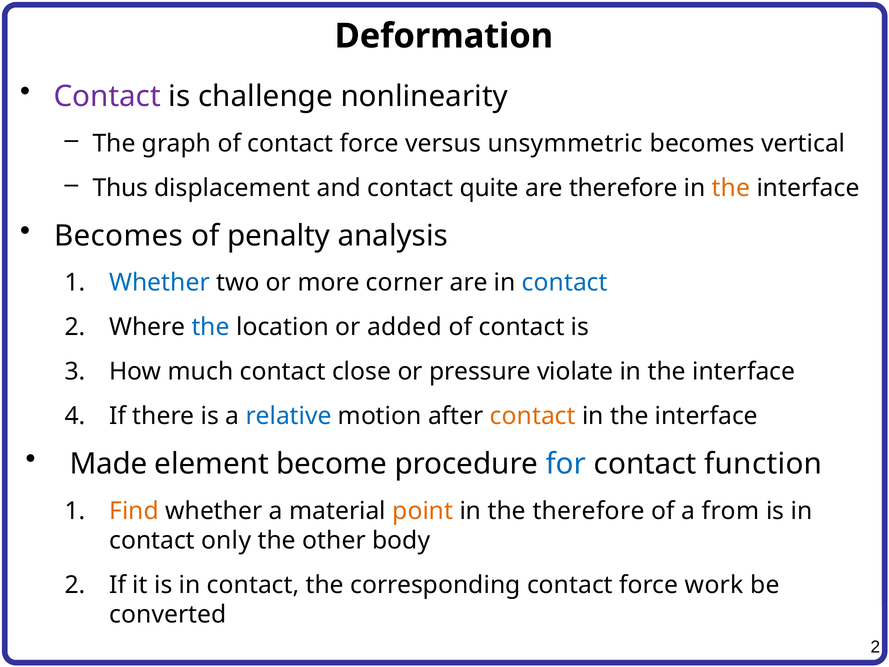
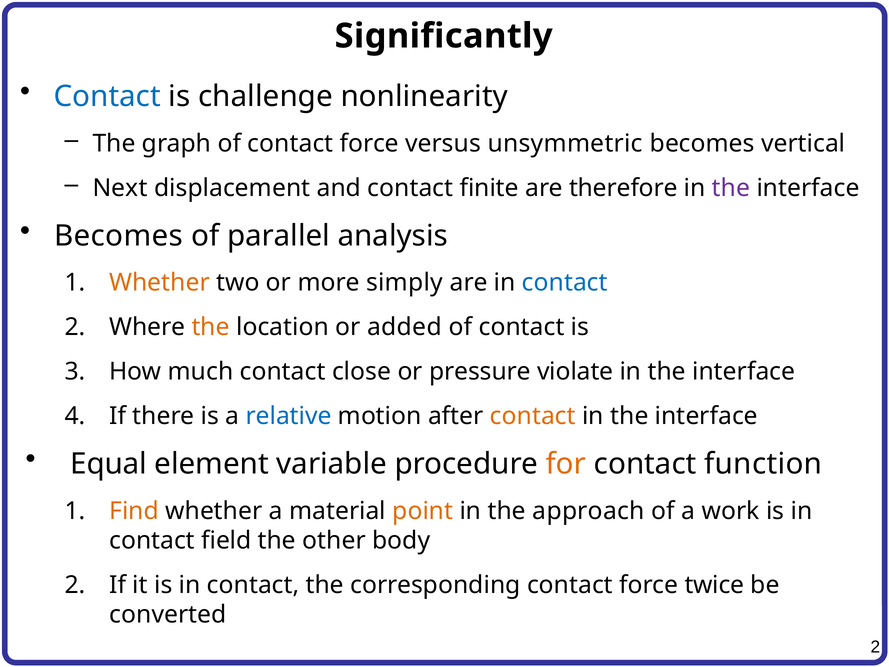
Deformation: Deformation -> Significantly
Contact at (107, 96) colour: purple -> blue
Thus: Thus -> Next
quite: quite -> finite
the at (731, 188) colour: orange -> purple
penalty: penalty -> parallel
Whether at (160, 283) colour: blue -> orange
corner: corner -> simply
the at (211, 327) colour: blue -> orange
Made: Made -> Equal
become: become -> variable
for colour: blue -> orange
the therefore: therefore -> approach
from: from -> work
only: only -> field
work: work -> twice
